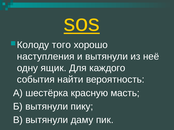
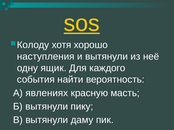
того: того -> хотя
шестёрка: шестёрка -> явлениях
